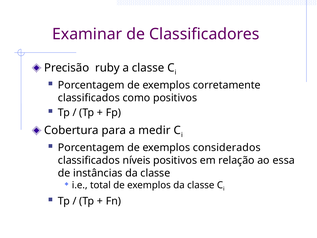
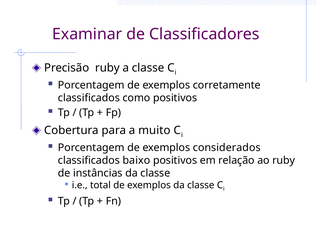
medir: medir -> muito
níveis: níveis -> baixo
ao essa: essa -> ruby
